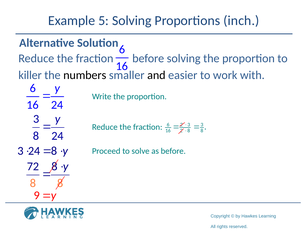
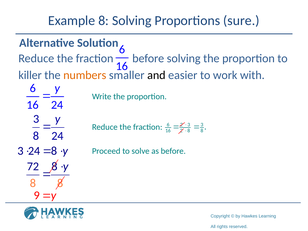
Example 5: 5 -> 8
inch: inch -> sure
numbers colour: black -> orange
